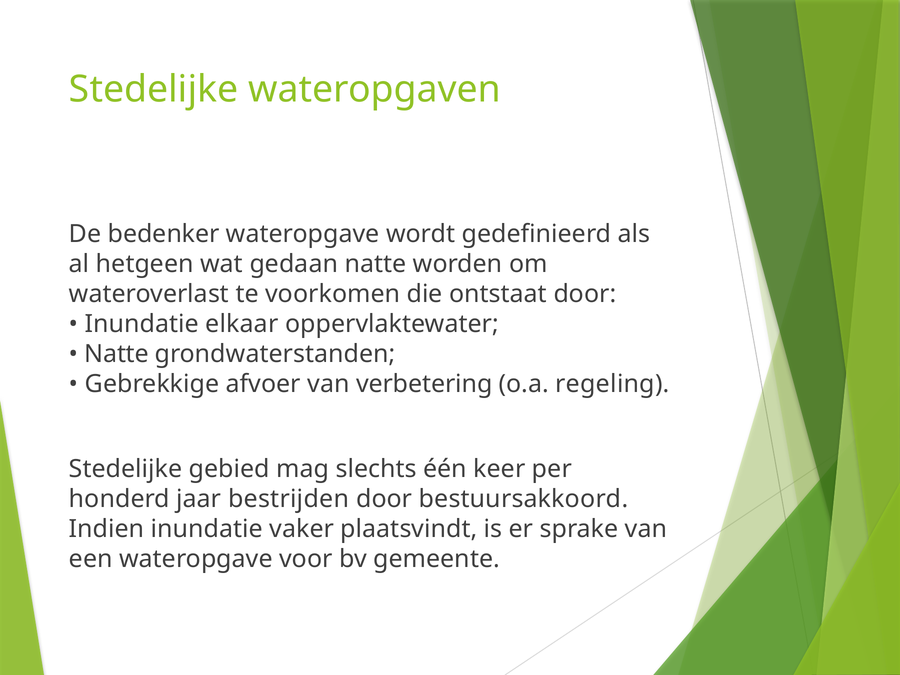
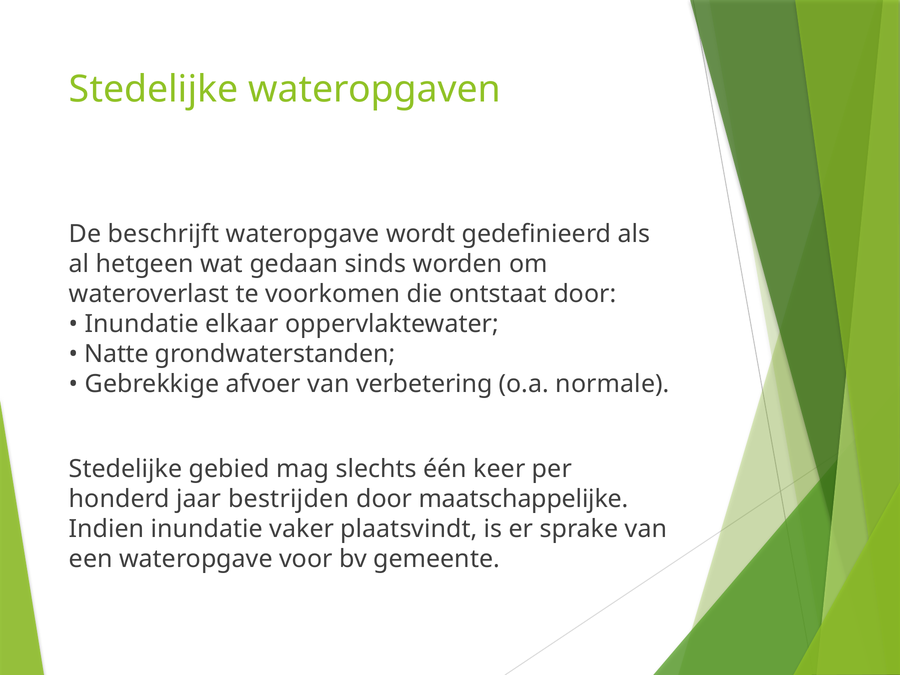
bedenker: bedenker -> beschrijft
gedaan natte: natte -> sinds
regeling: regeling -> normale
bestuursakkoord: bestuursakkoord -> maatschappelijke
